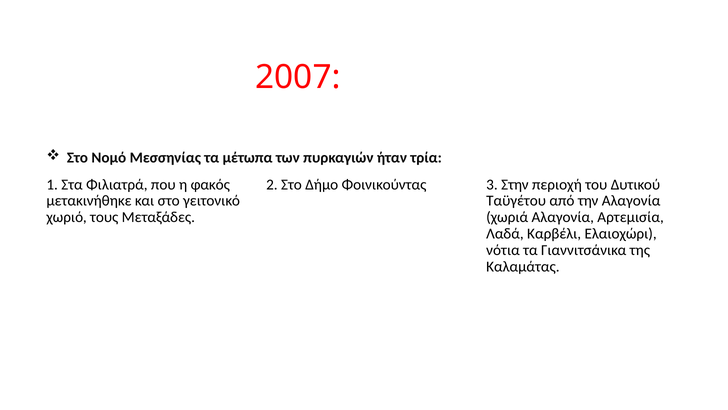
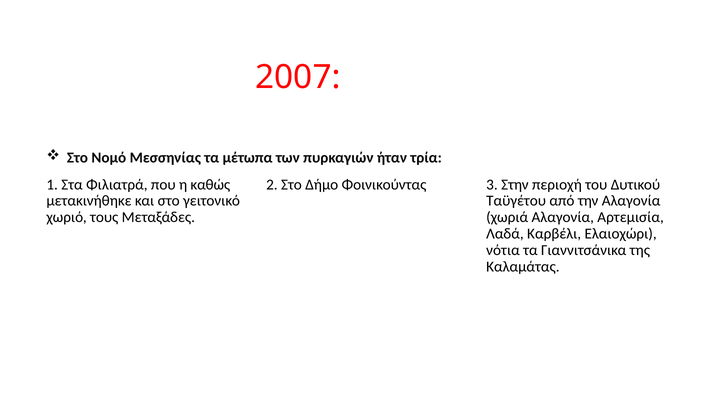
φακός: φακός -> καθώς
